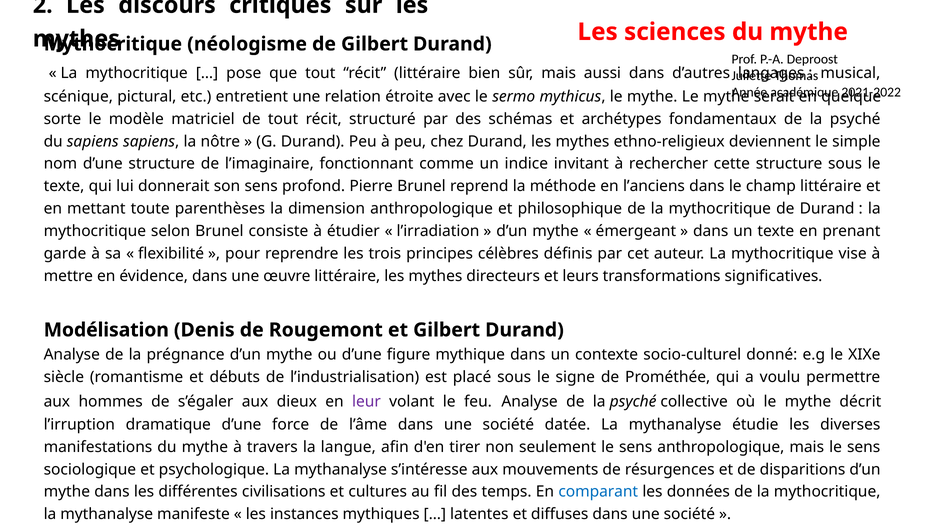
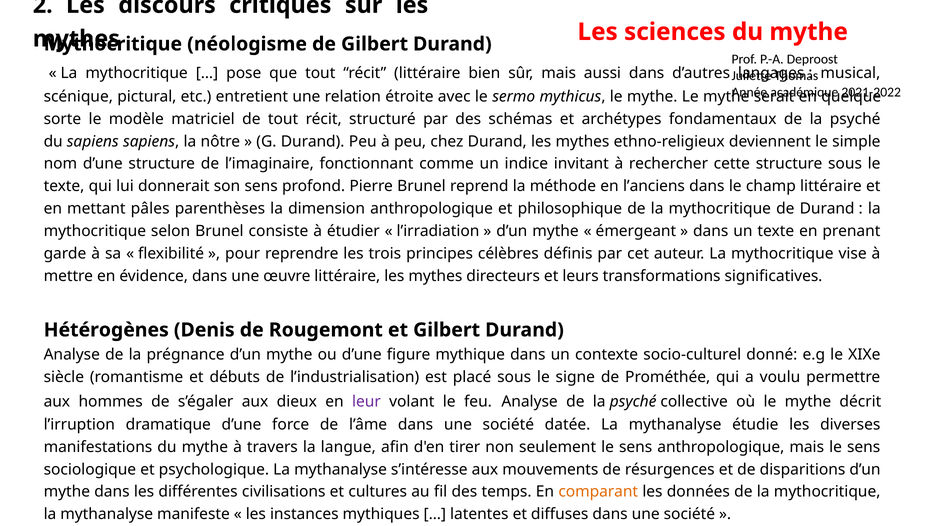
toute: toute -> pâles
Modélisation: Modélisation -> Hétérogènes
comparant colour: blue -> orange
